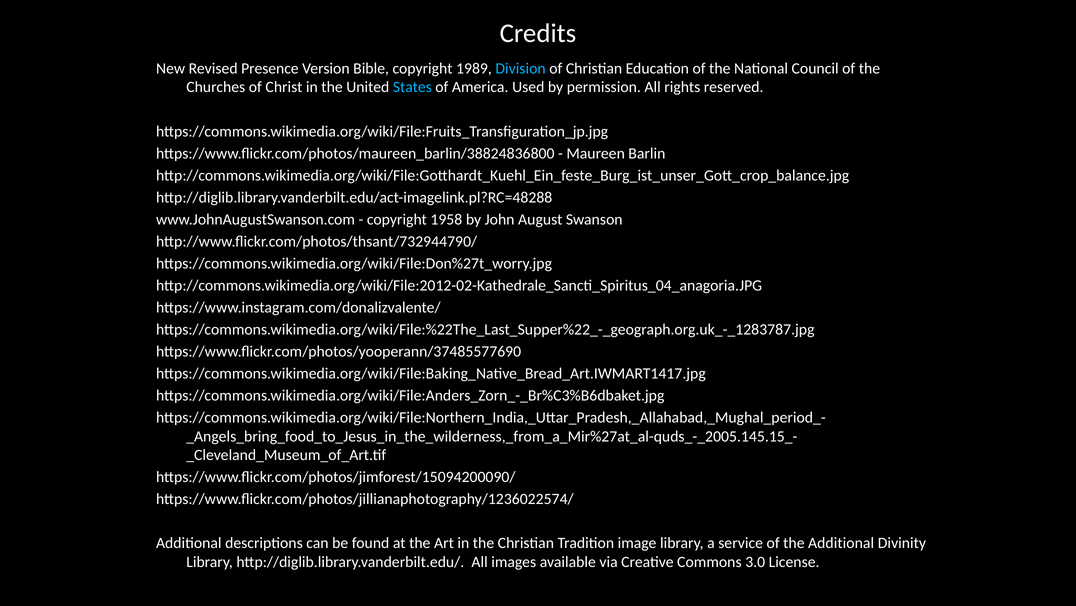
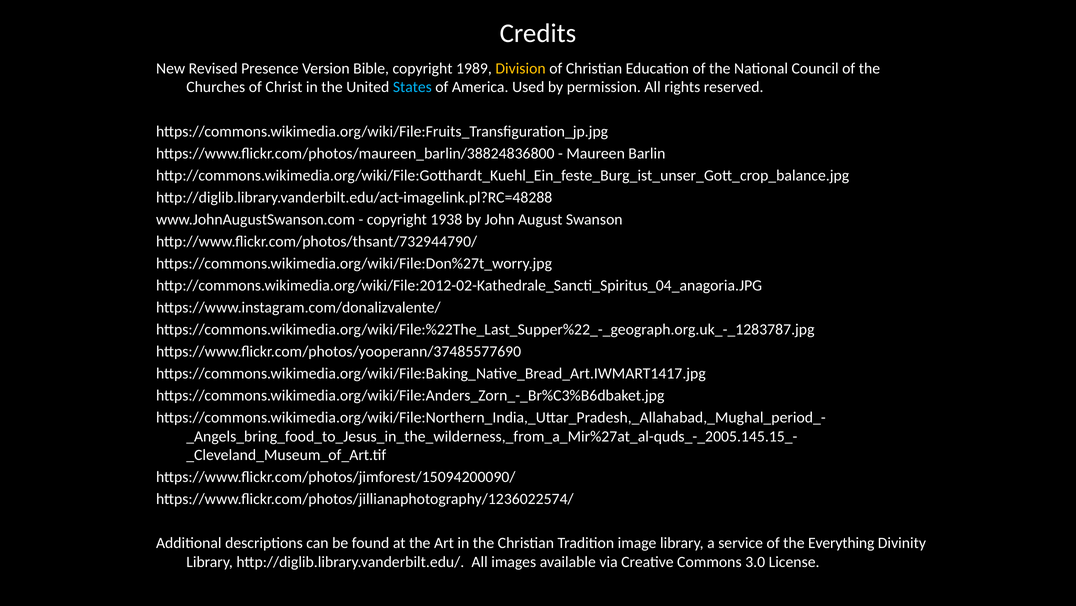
Division colour: light blue -> yellow
1958: 1958 -> 1938
the Additional: Additional -> Everything
